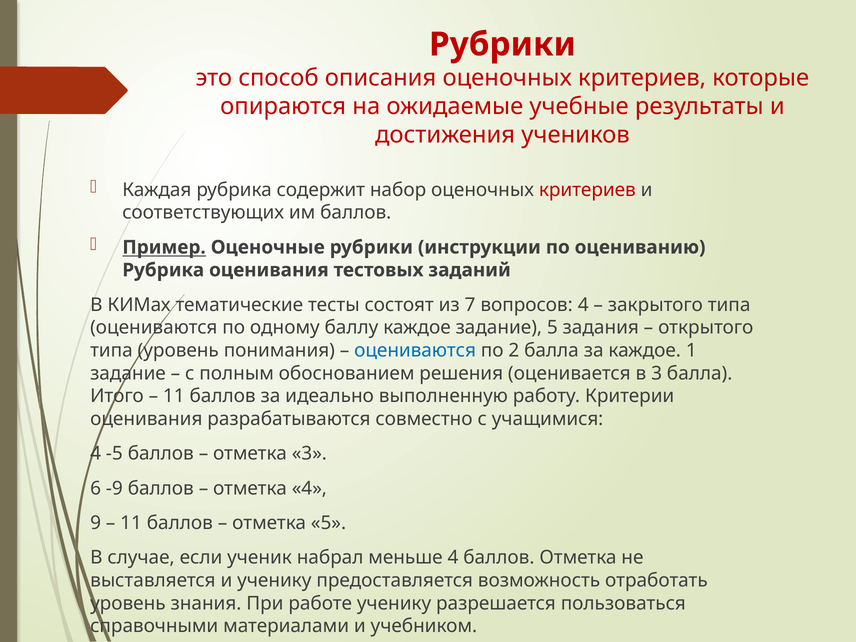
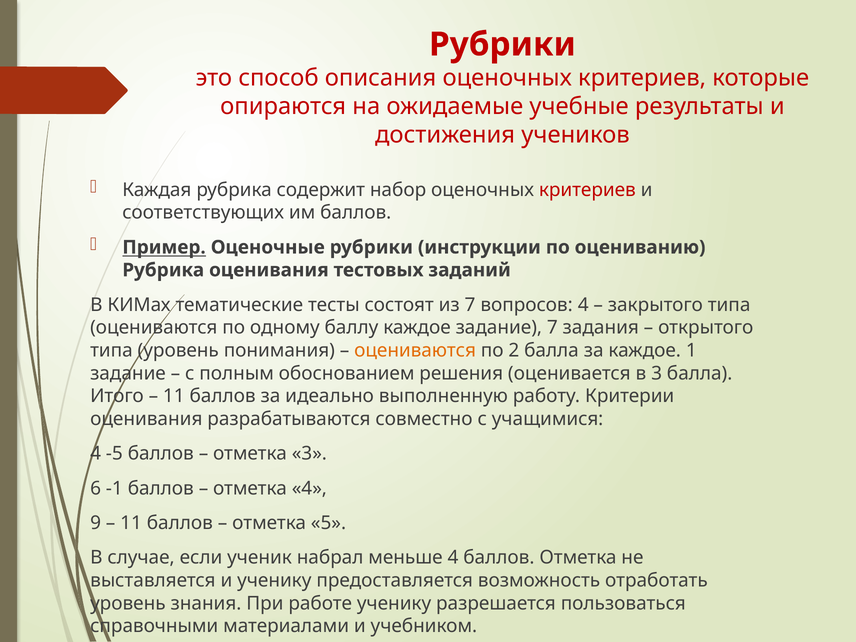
задание 5: 5 -> 7
оцениваются at (415, 350) colour: blue -> orange
-9: -9 -> -1
